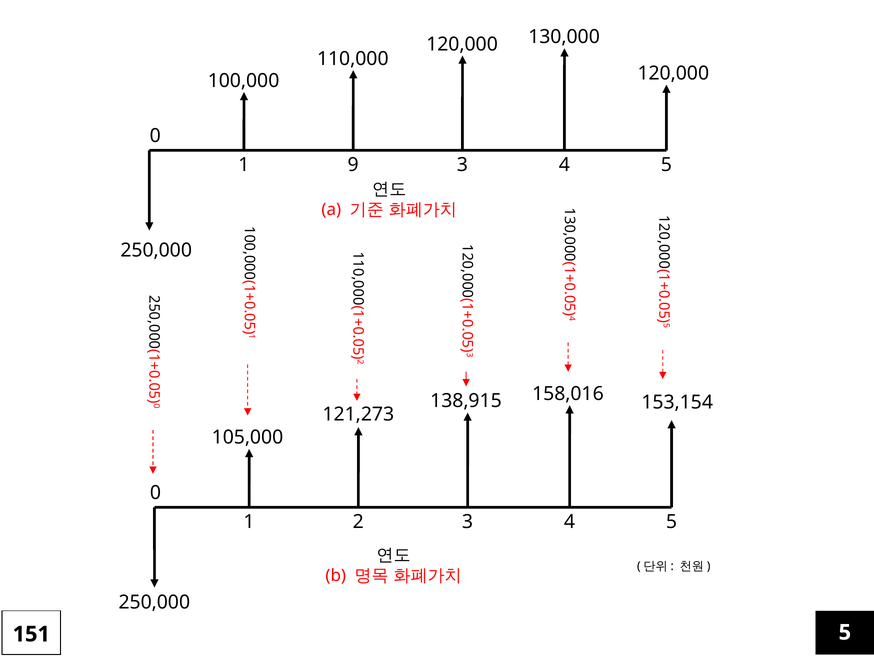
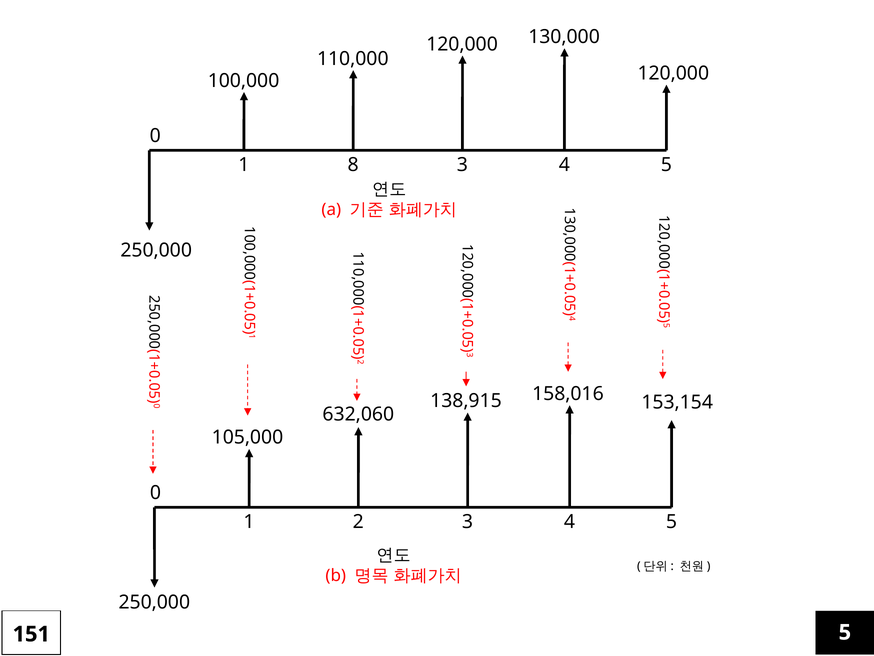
9: 9 -> 8
121,273: 121,273 -> 632,060
